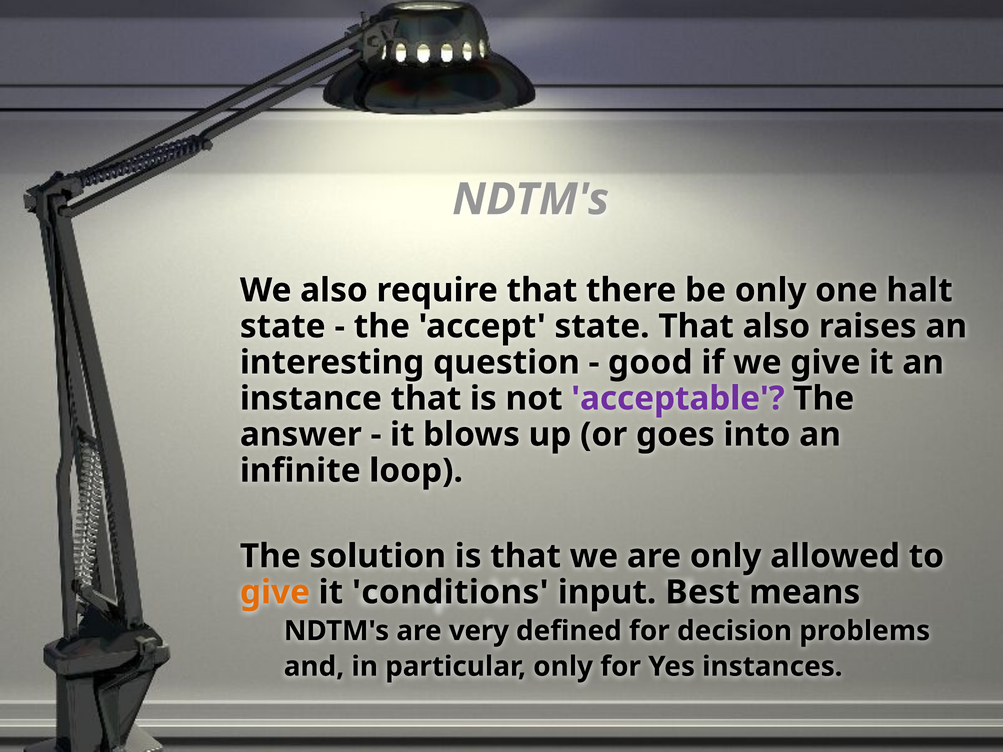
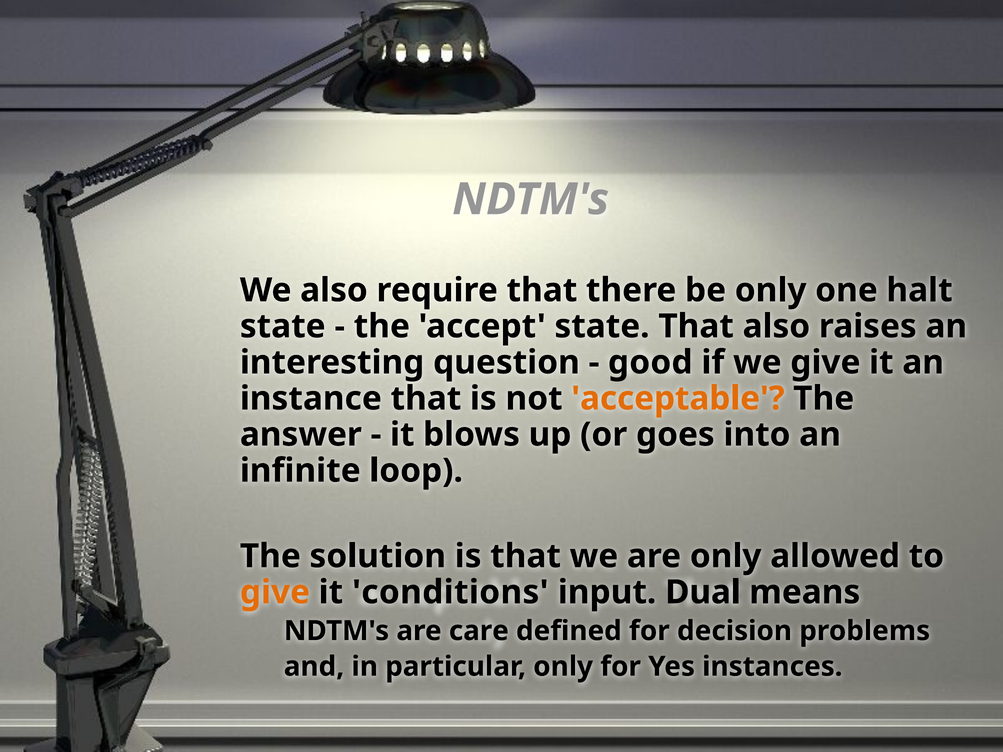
acceptable colour: purple -> orange
Best: Best -> Dual
very: very -> care
